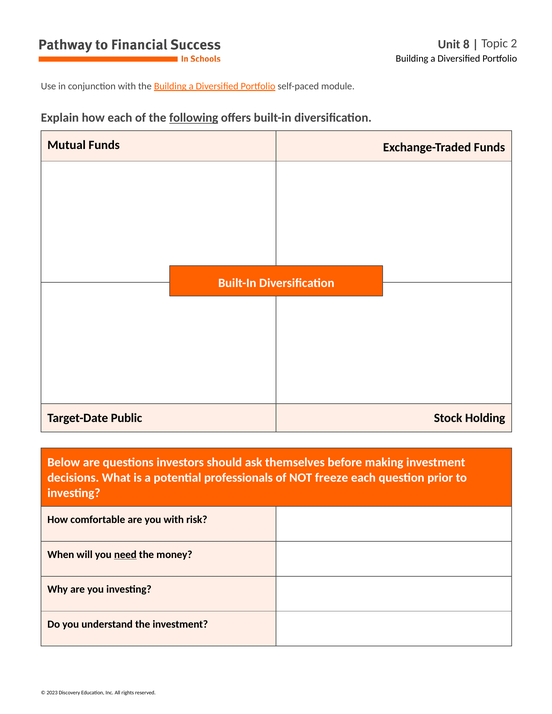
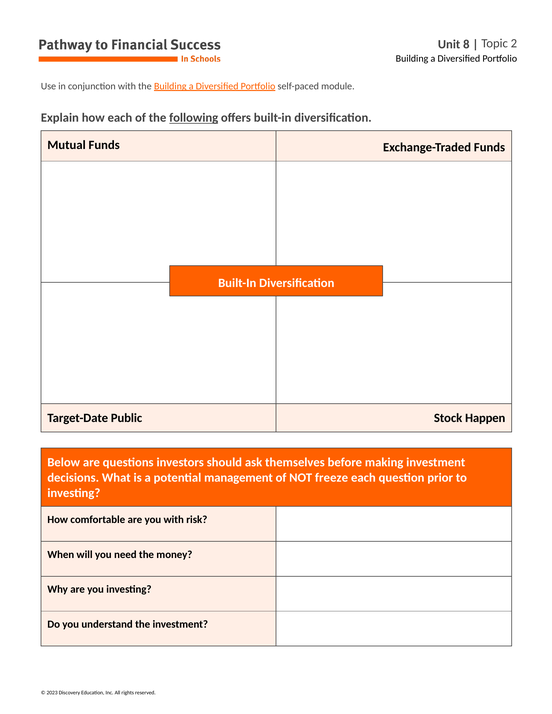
Holding: Holding -> Happen
professionals: professionals -> management
need underline: present -> none
